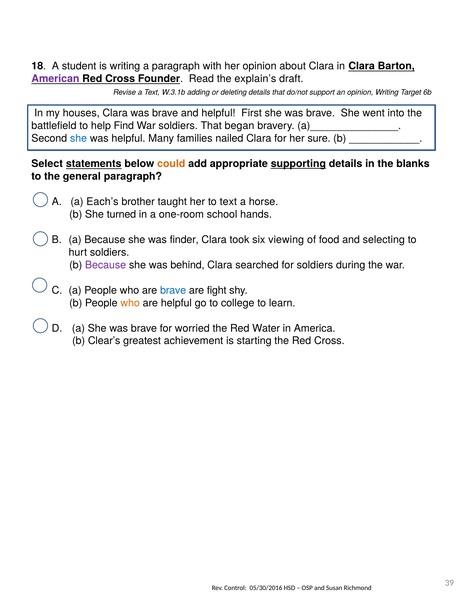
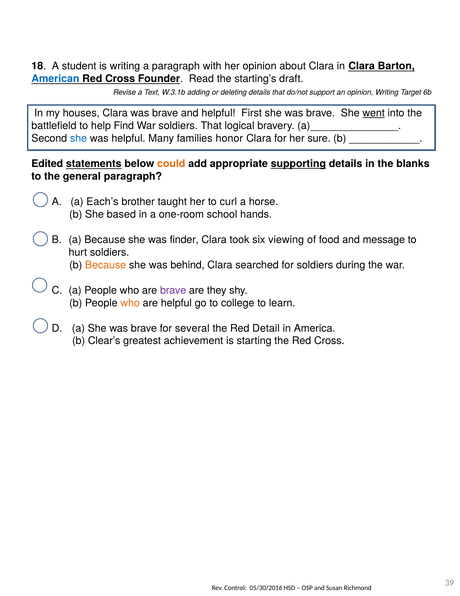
American colour: purple -> blue
explain’s: explain’s -> starting’s
went underline: none -> present
began: began -> logical
nailed: nailed -> honor
Select: Select -> Edited
to text: text -> curl
turned: turned -> based
selecting: selecting -> message
Because at (106, 265) colour: purple -> orange
brave at (173, 290) colour: blue -> purple
fight: fight -> they
worried: worried -> several
Water: Water -> Detail
